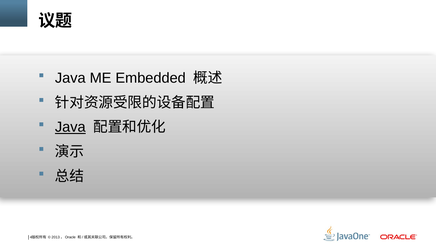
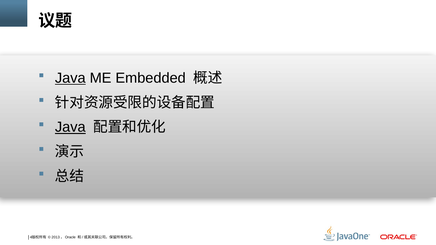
Java at (70, 78) underline: none -> present
